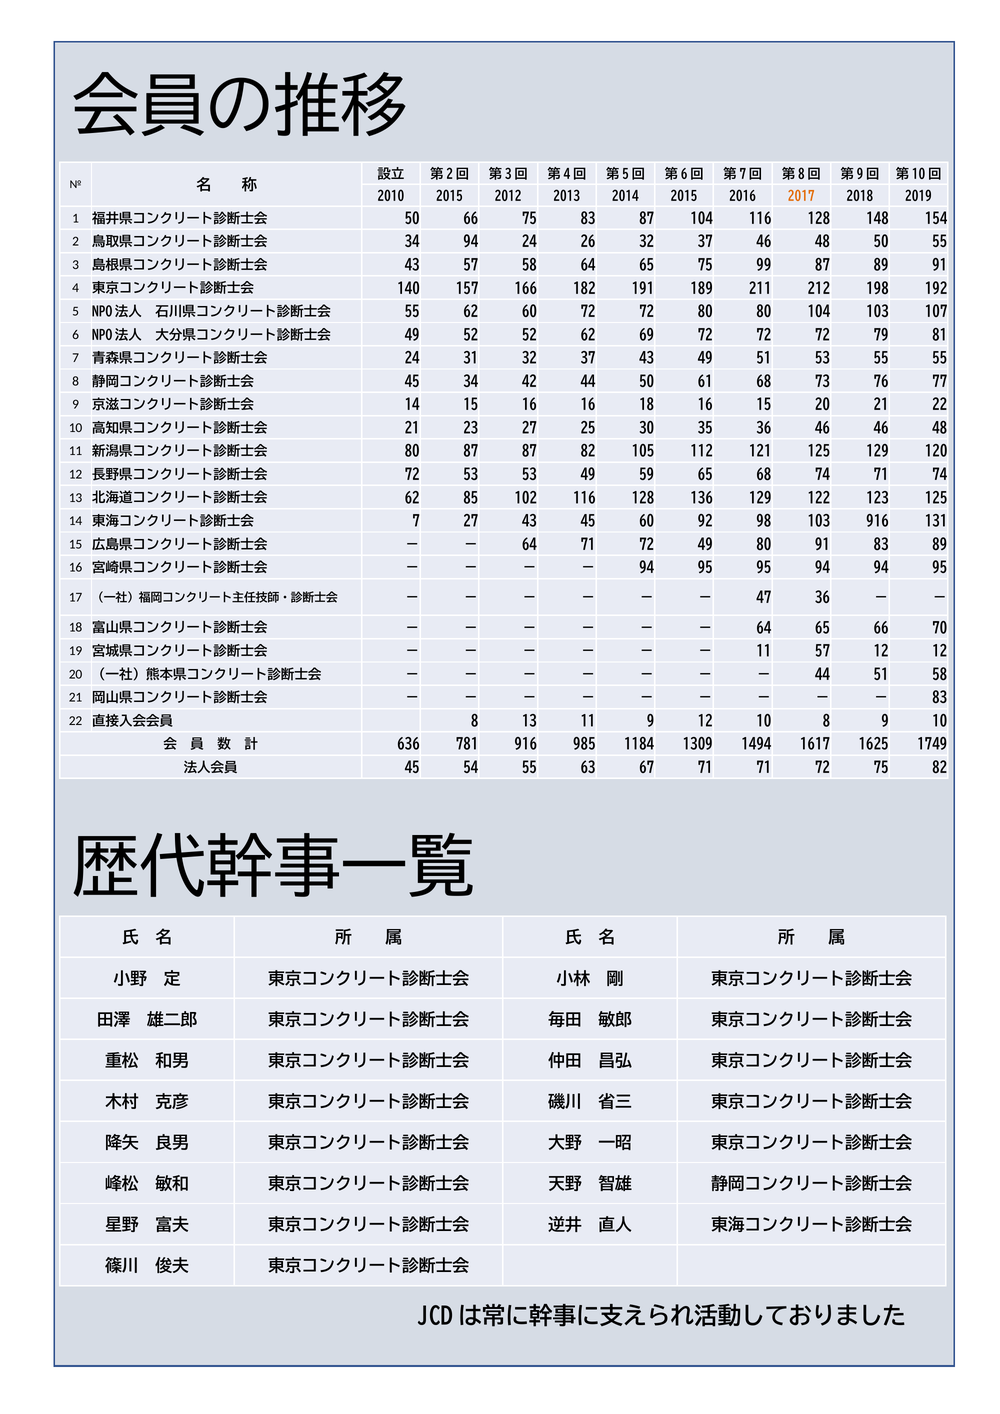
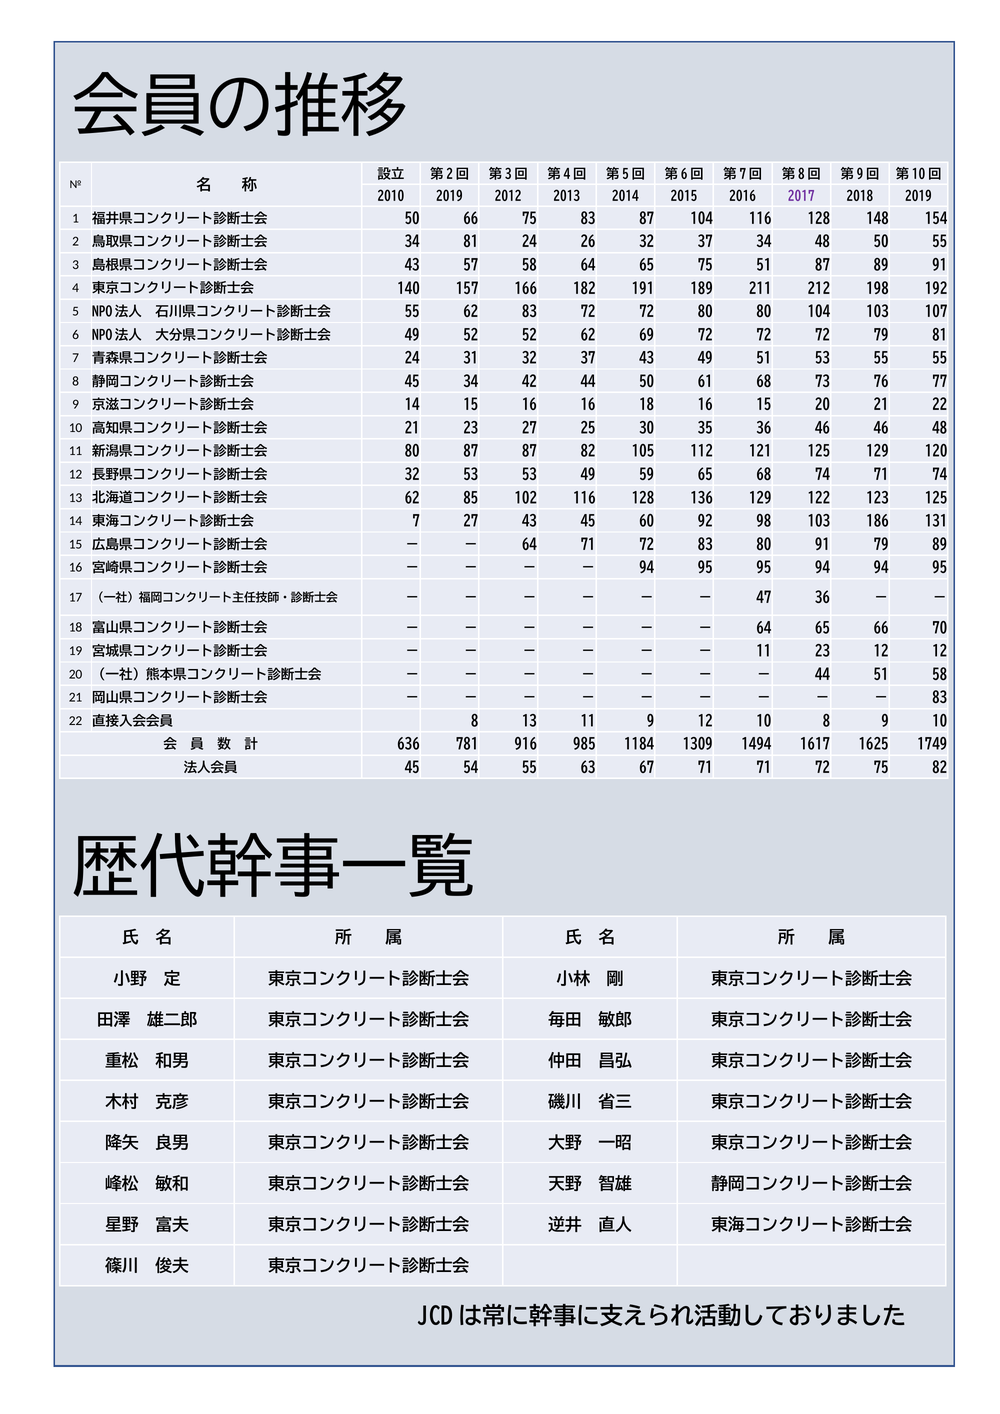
2010 2015: 2015 -> 2019
2017 colour: orange -> purple
34 94: 94 -> 81
37 46: 46 -> 34
75 99: 99 -> 51
62 60: 60 -> 83
72 at (412, 475): 72 -> 32
103 916: 916 -> 186
72 49: 49 -> 83
91 83: 83 -> 79
11 57: 57 -> 23
